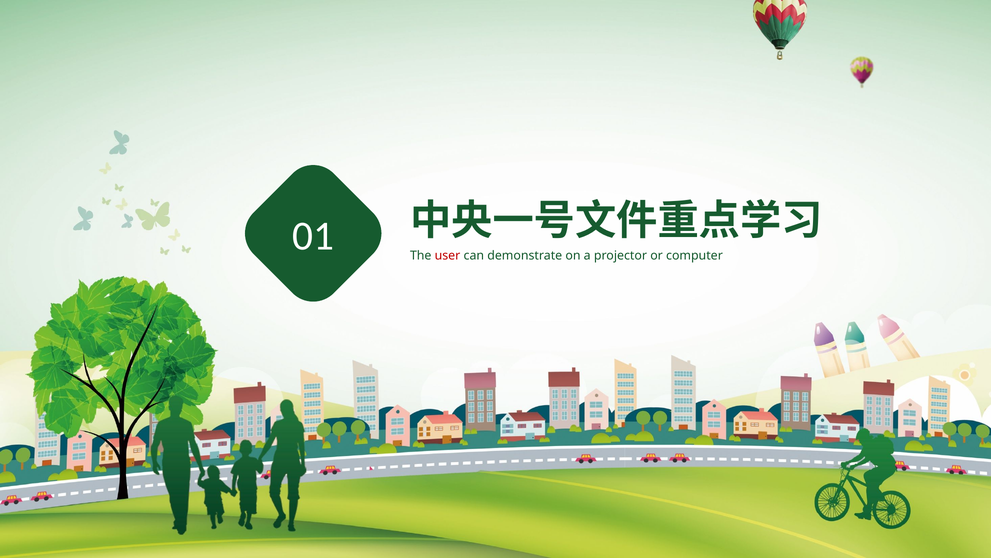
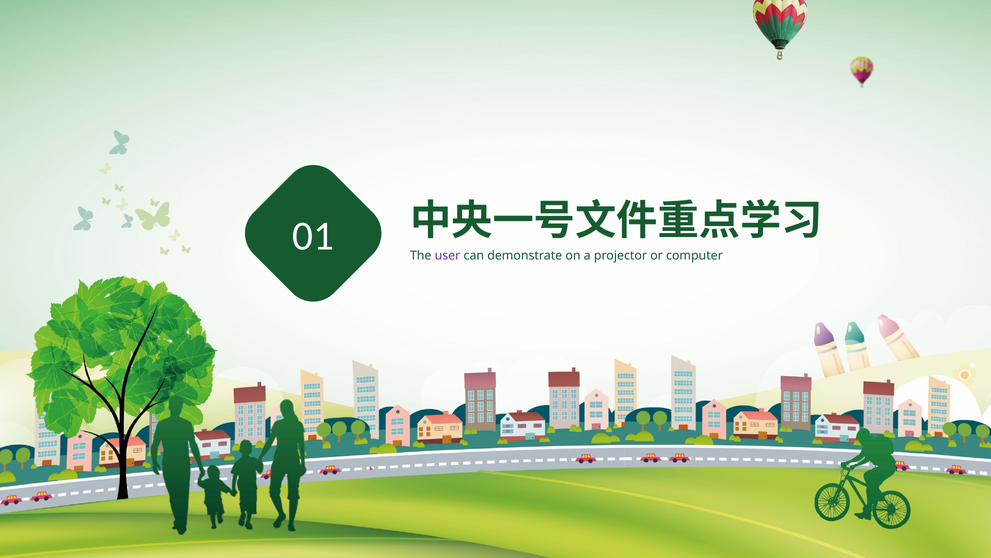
user colour: red -> purple
